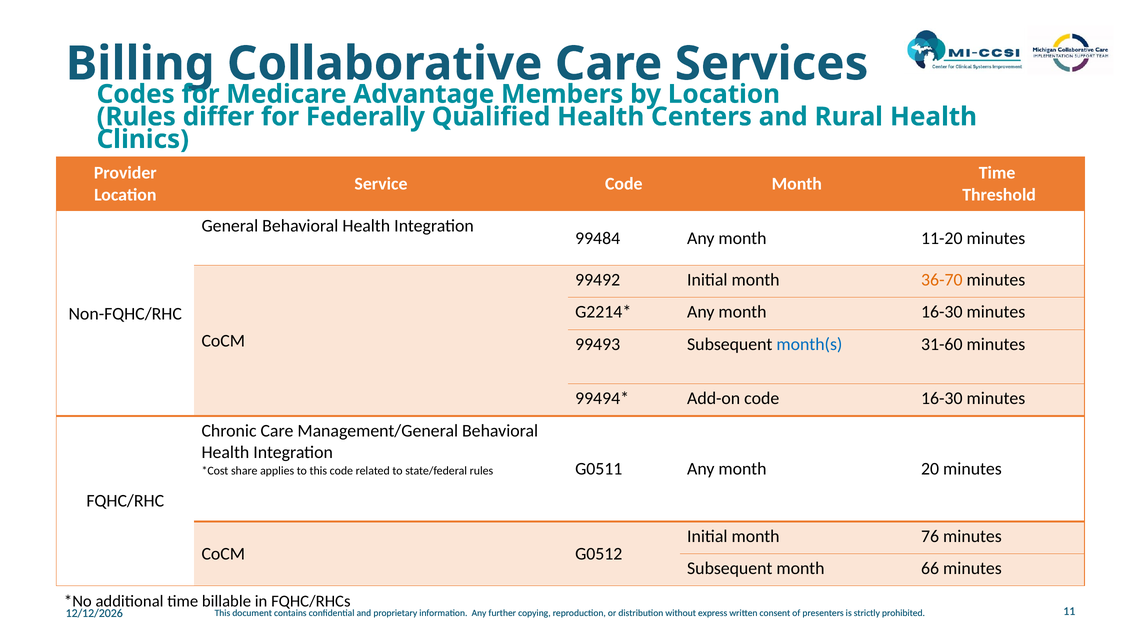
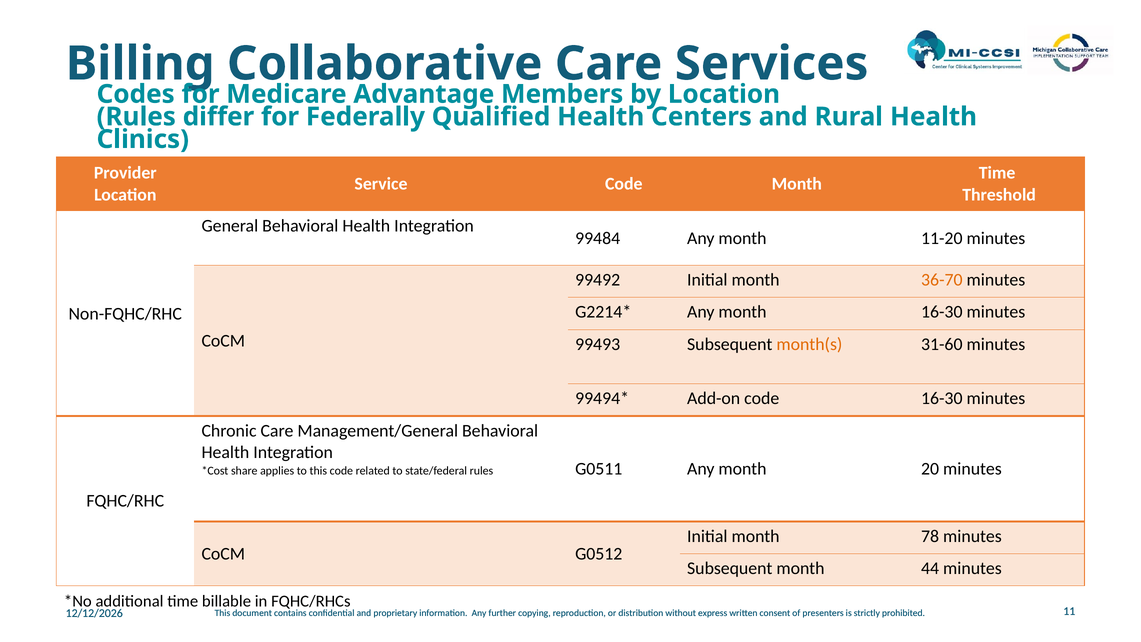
month(s colour: blue -> orange
76: 76 -> 78
66: 66 -> 44
